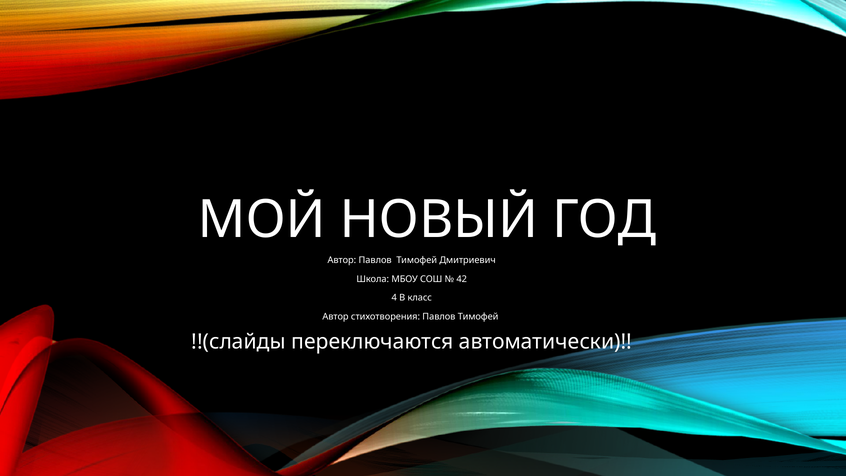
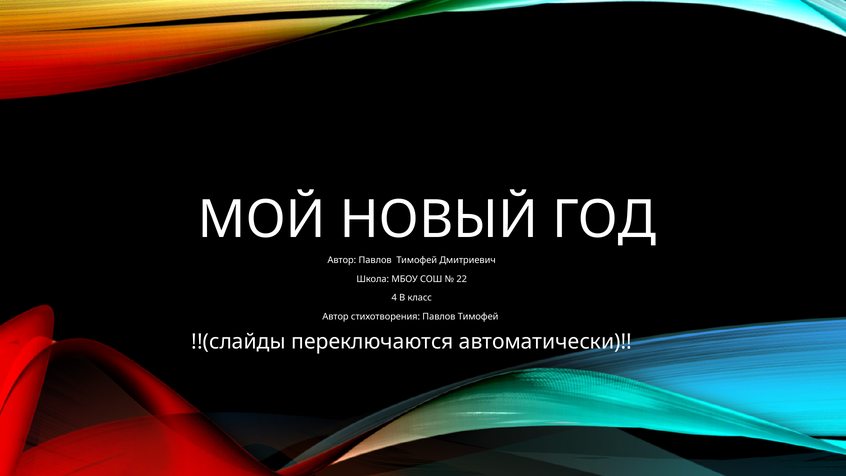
42: 42 -> 22
